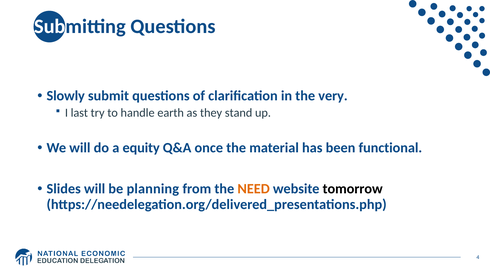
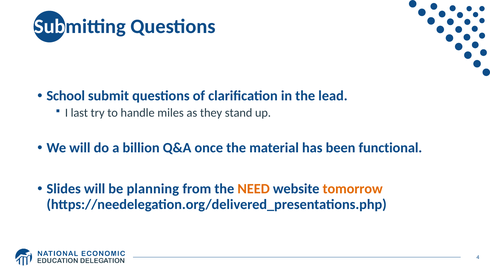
Slowly: Slowly -> School
very: very -> lead
earth: earth -> miles
equity: equity -> billion
tomorrow colour: black -> orange
